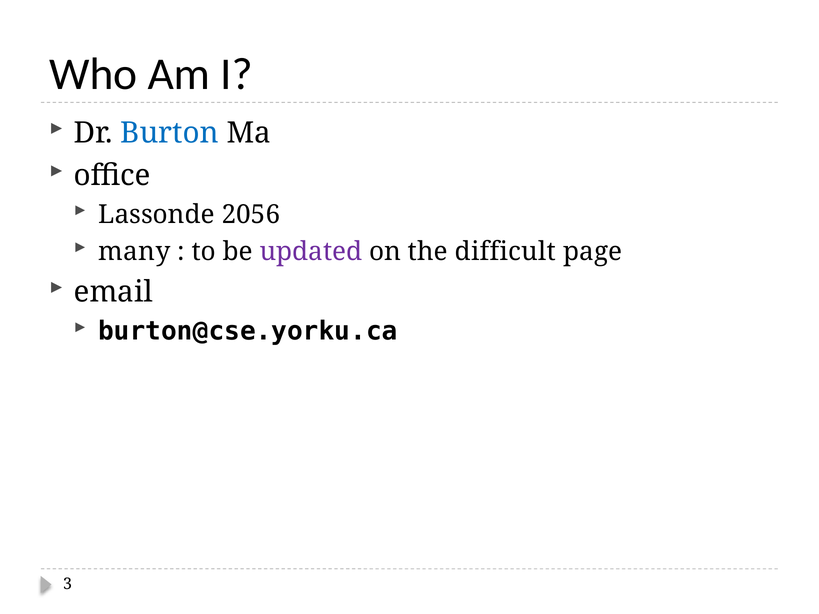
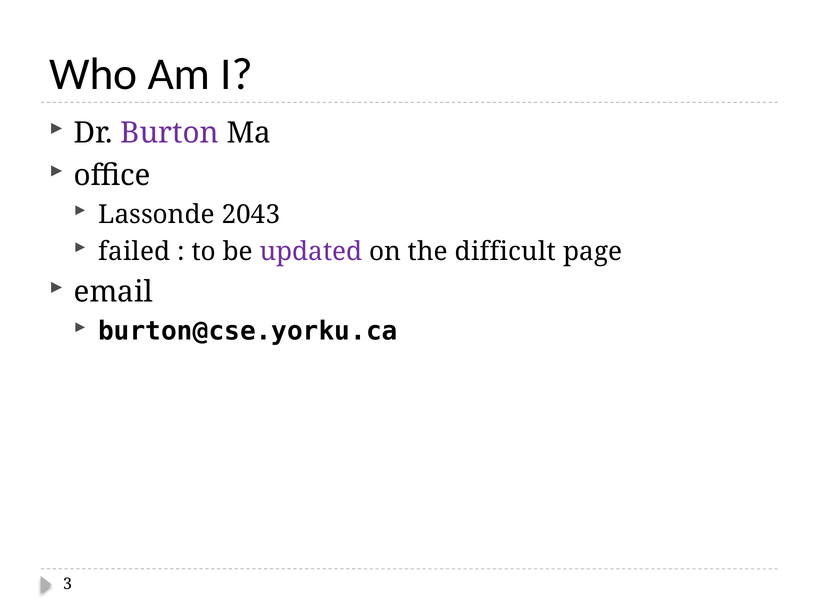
Burton colour: blue -> purple
2056: 2056 -> 2043
many: many -> failed
